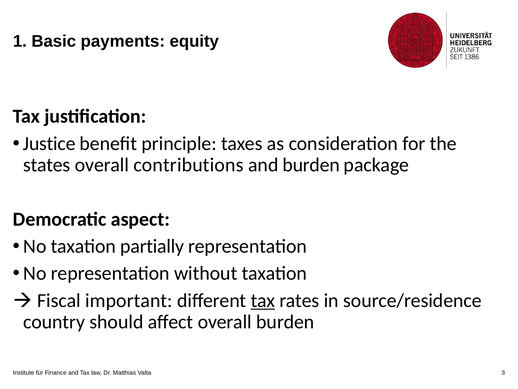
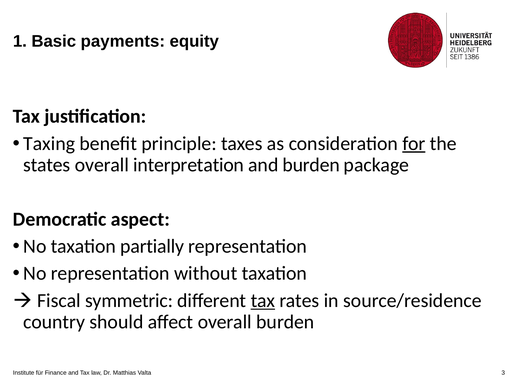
Justice: Justice -> Taxing
for underline: none -> present
contributions: contributions -> interpretation
important: important -> symmetric
